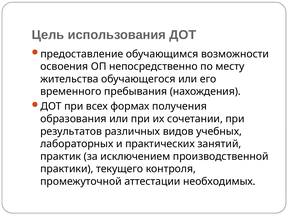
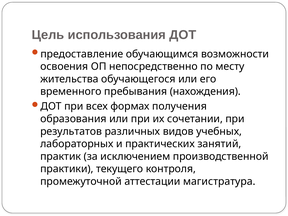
необходимых: необходимых -> магистратура
